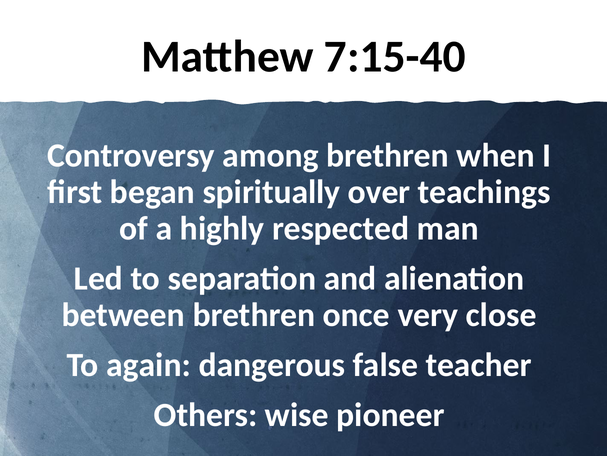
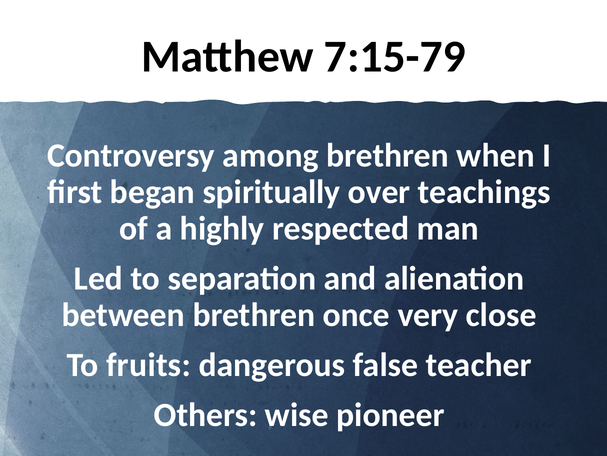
7:15-40: 7:15-40 -> 7:15-79
again: again -> fruits
